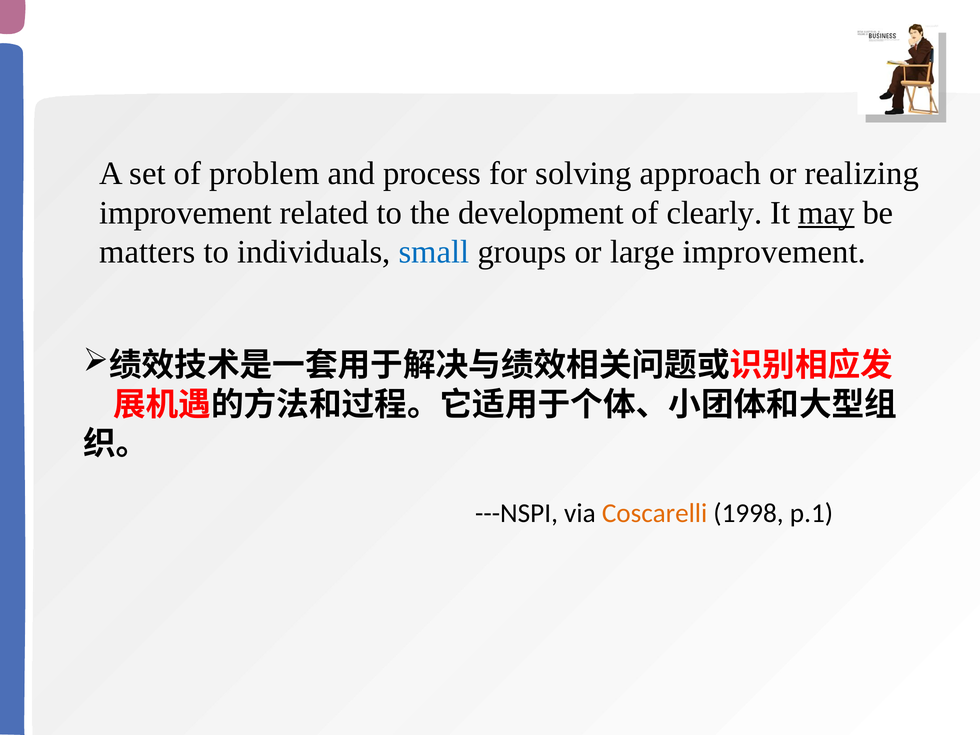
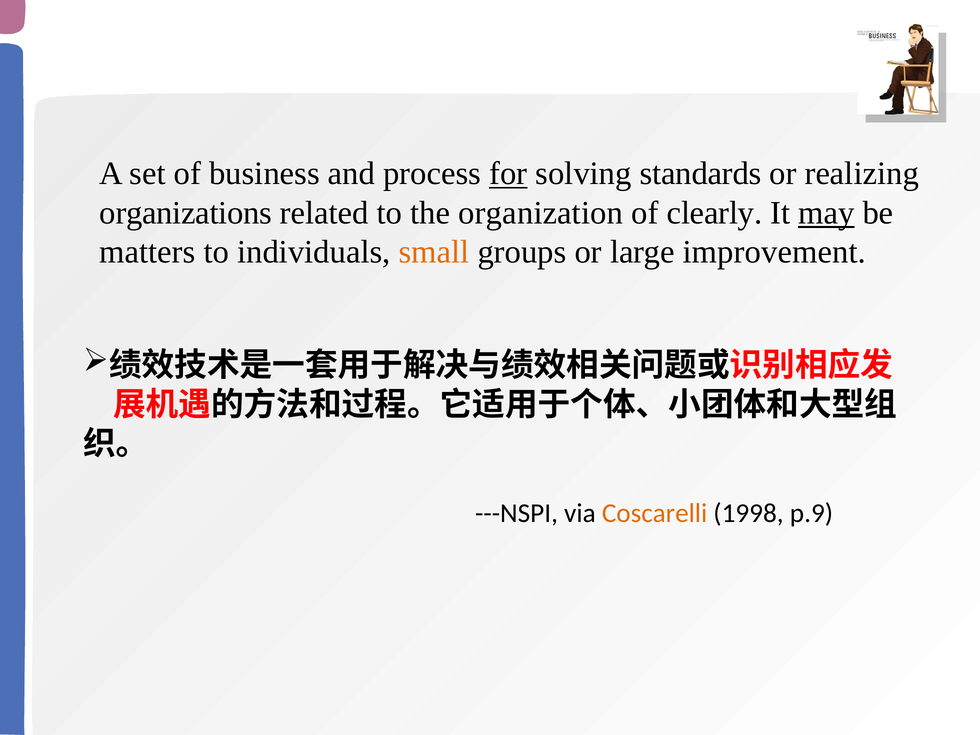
problem: problem -> business
for underline: none -> present
approach: approach -> standards
improvement at (186, 213): improvement -> organizations
development: development -> organization
small colour: blue -> orange
p.1: p.1 -> p.9
